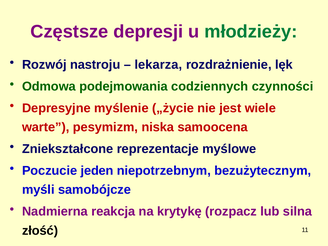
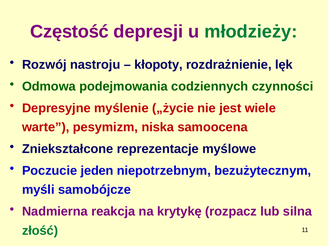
Częstsze: Częstsze -> Częstość
lekarza: lekarza -> kłopoty
złość colour: black -> green
